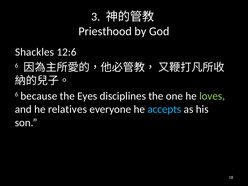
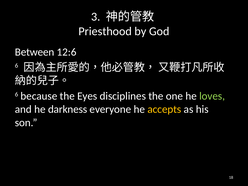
Shackles: Shackles -> Between
relatives: relatives -> darkness
accepts colour: light blue -> yellow
